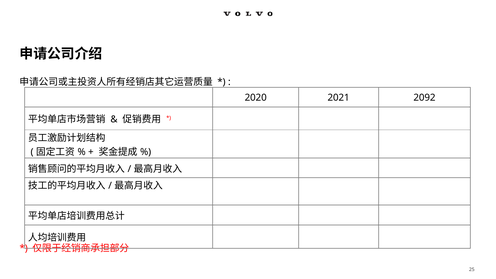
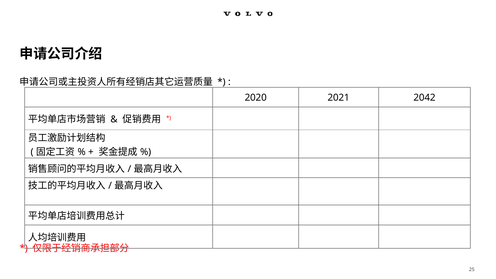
2092: 2092 -> 2042
